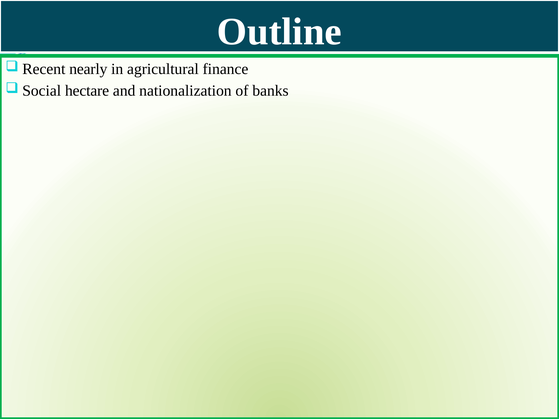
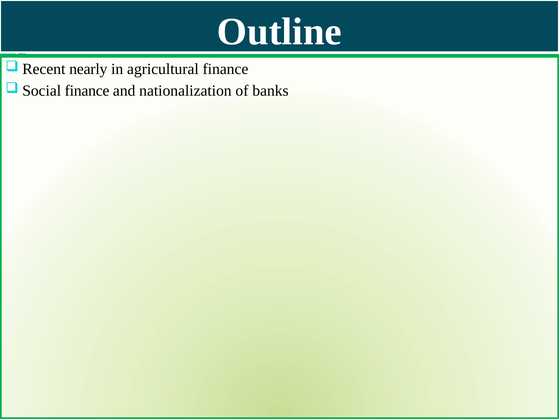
hectare at (87, 91): hectare -> finance
